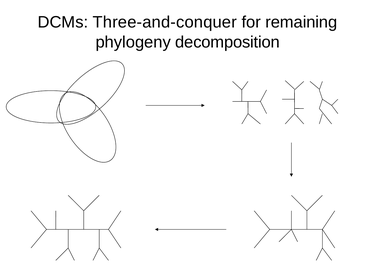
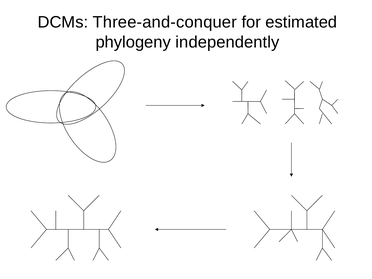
remaining: remaining -> estimated
decomposition: decomposition -> independently
